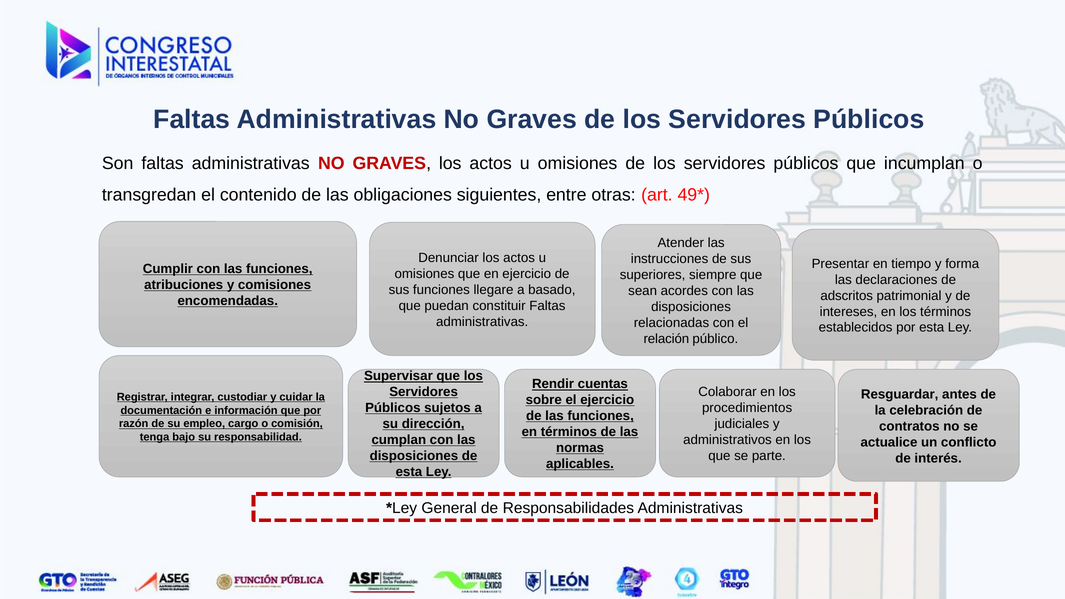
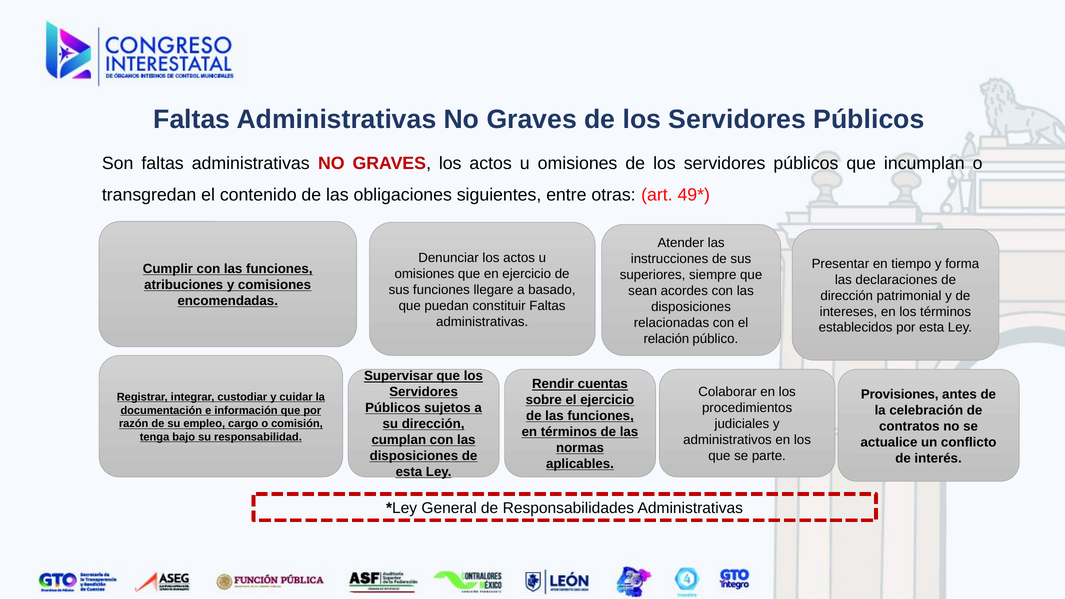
adscritos at (847, 296): adscritos -> dirección
Resguardar: Resguardar -> Provisiones
